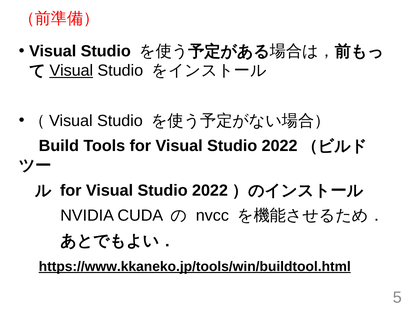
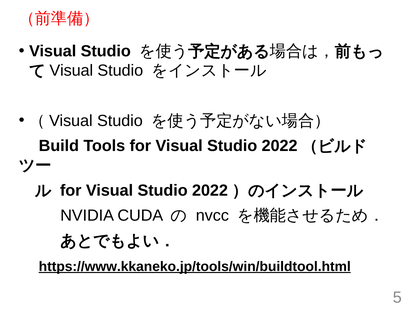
Visual at (71, 71) underline: present -> none
